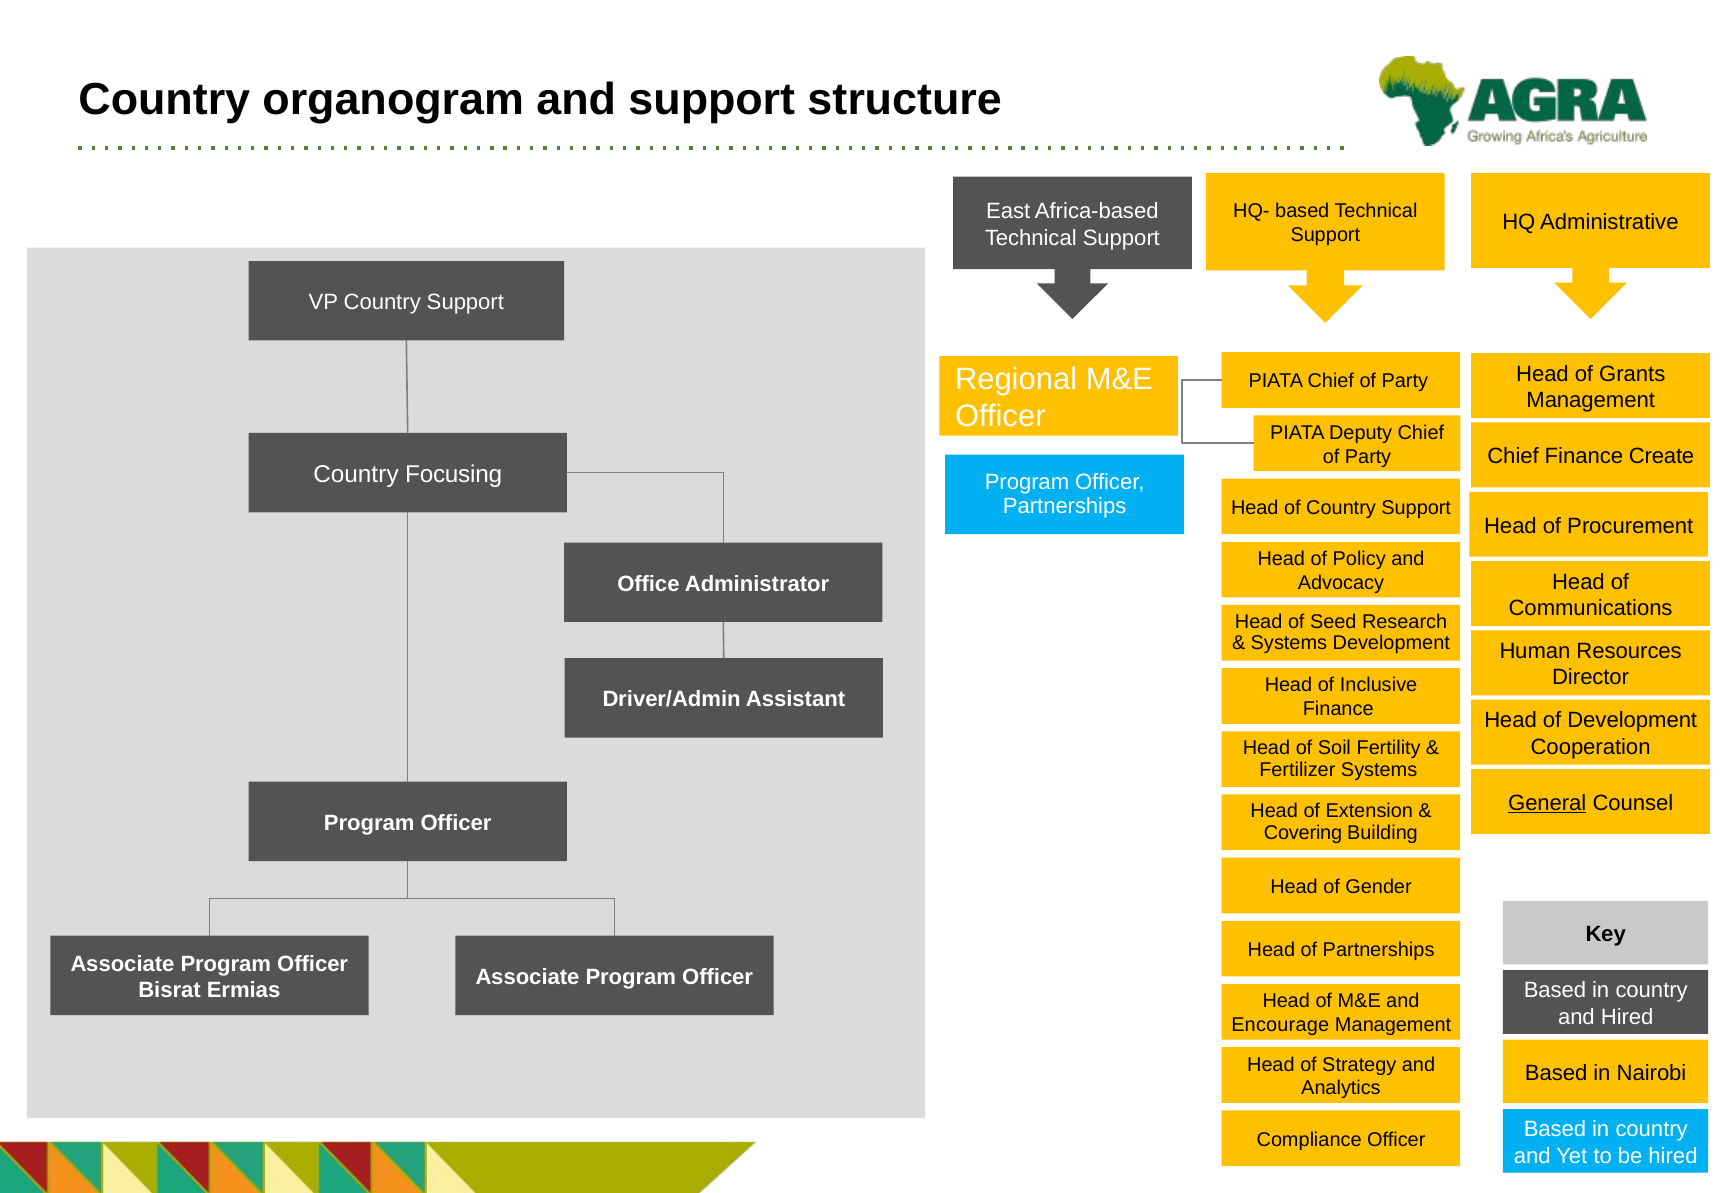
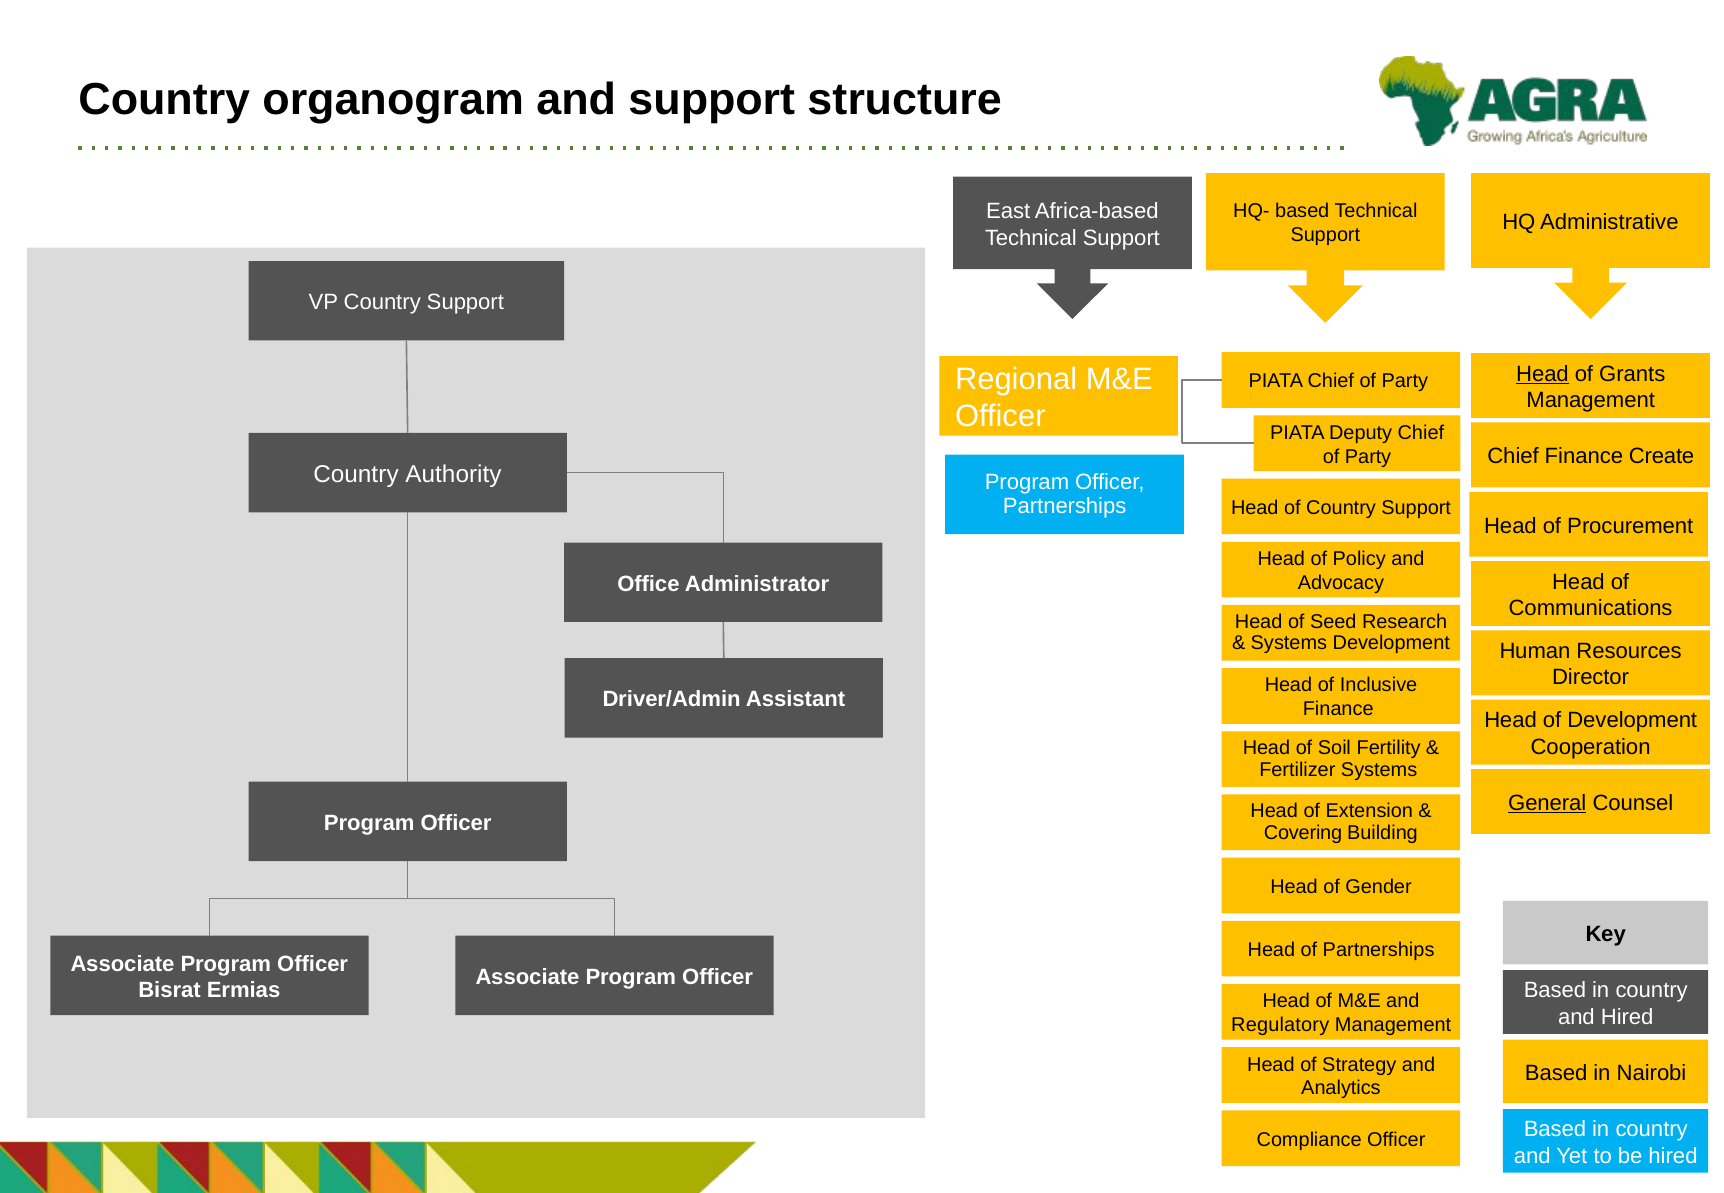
Head at (1542, 374) underline: none -> present
Focusing: Focusing -> Authority
Encourage: Encourage -> Regulatory
